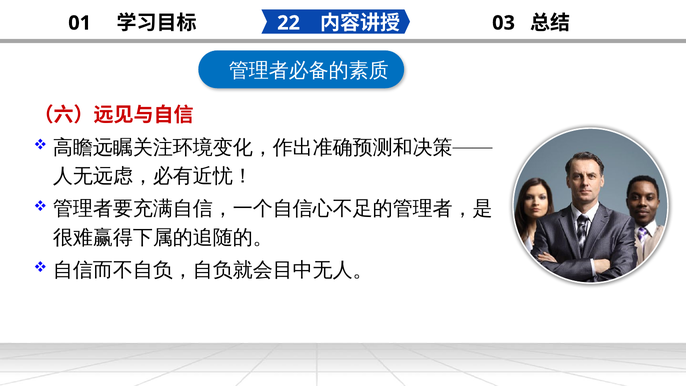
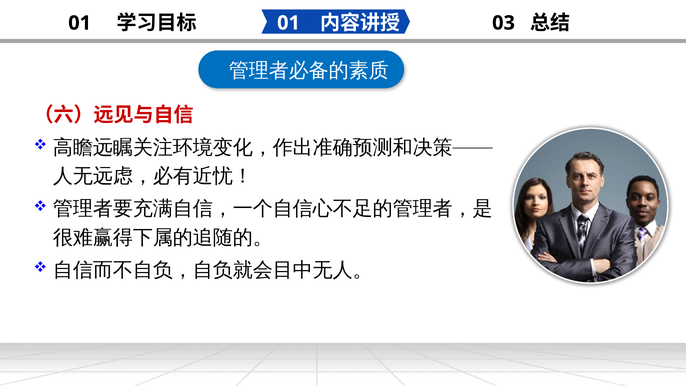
22 at (289, 23): 22 -> 01
